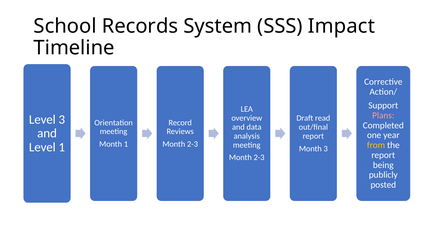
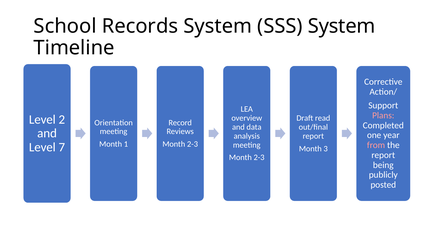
SSS Impact: Impact -> System
Level 3: 3 -> 2
from colour: yellow -> pink
Level 1: 1 -> 7
